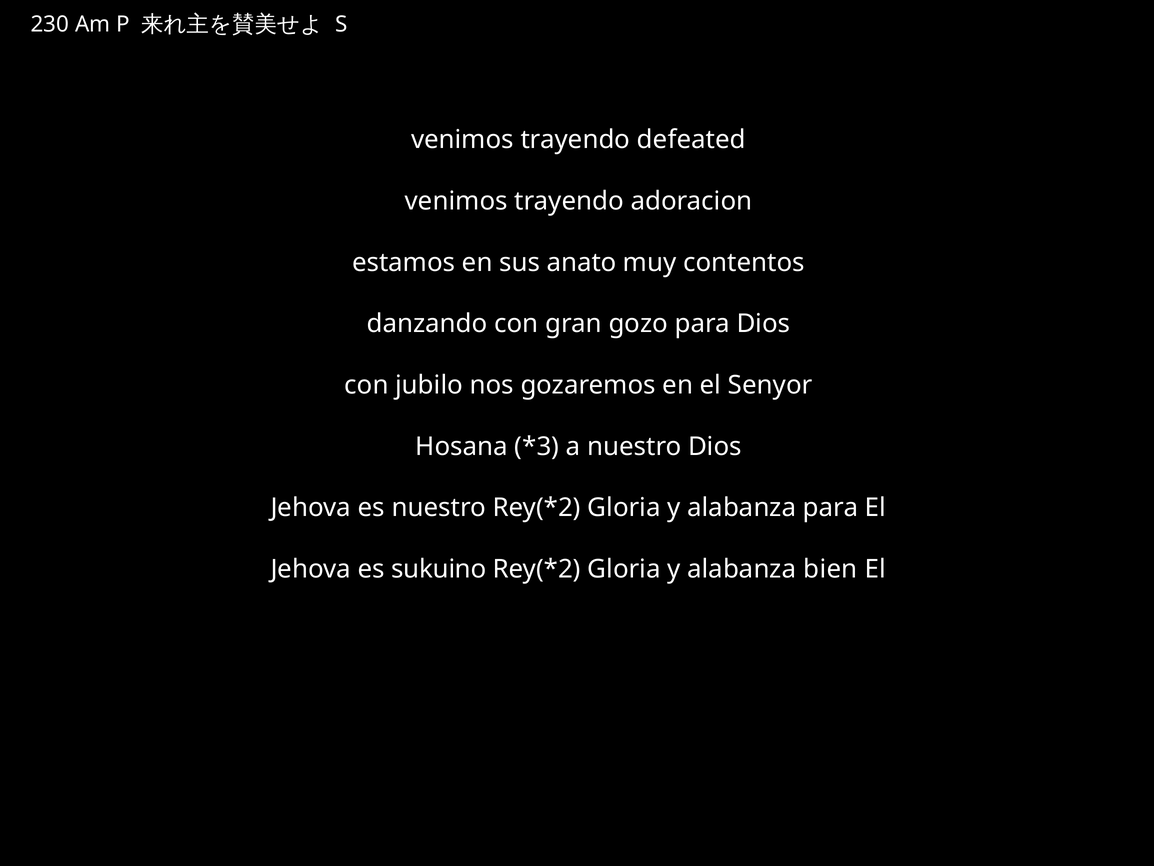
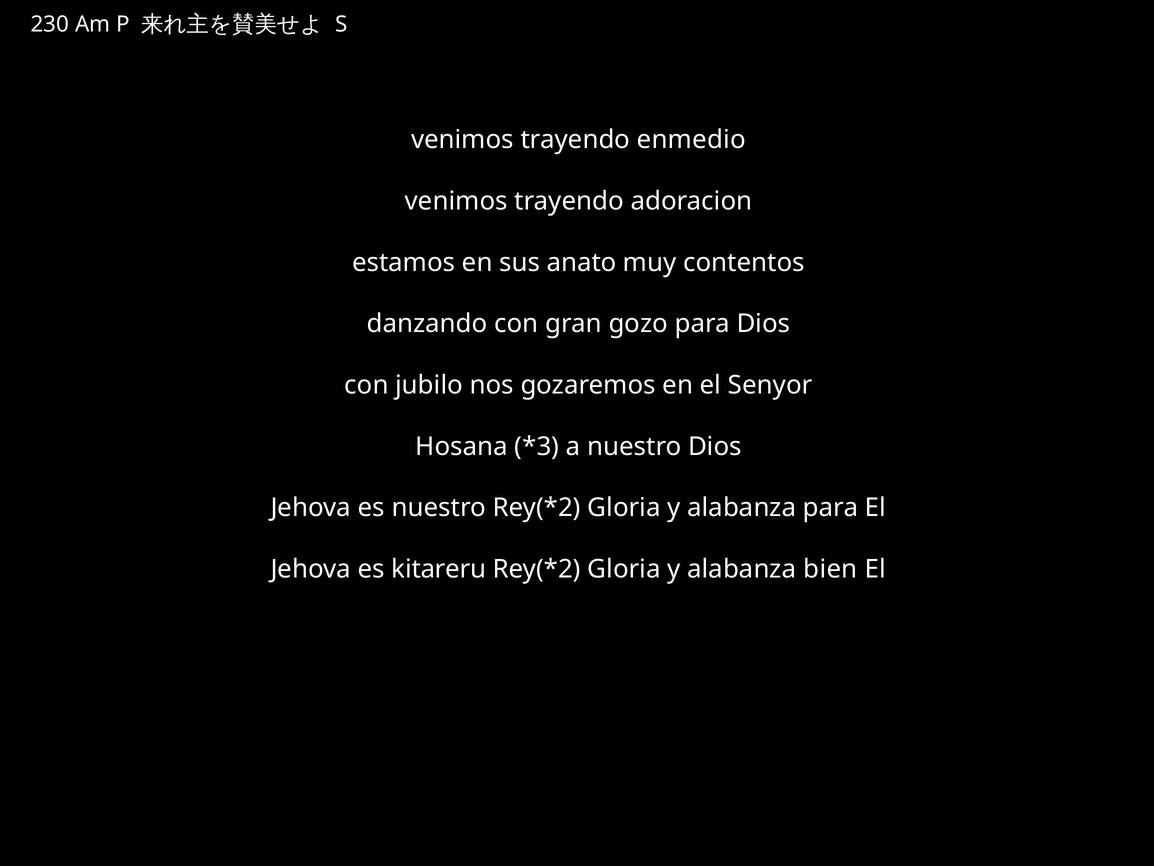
defeated: defeated -> enmedio
sukuino: sukuino -> kitareru
